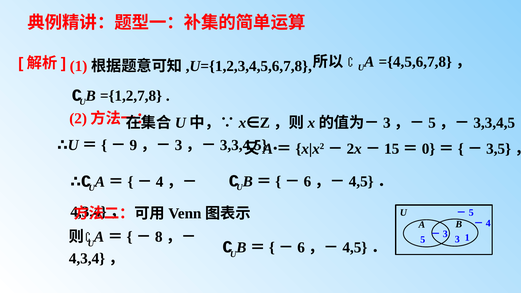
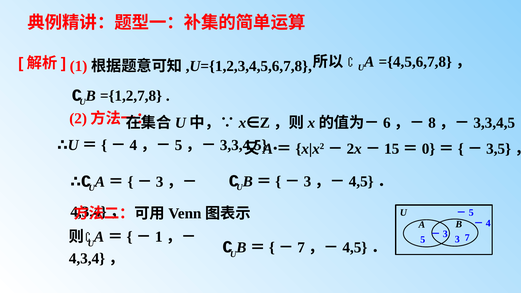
3 at (387, 123): 3 -> 6
5 at (432, 123): 5 -> 8
9: 9 -> 4
3 at (179, 145): 3 -> 5
6 at (307, 181): 6 -> 3
4 at (160, 182): 4 -> 3
－3 1: 1 -> 7
8 at (159, 237): 8 -> 1
6 at (301, 247): 6 -> 7
